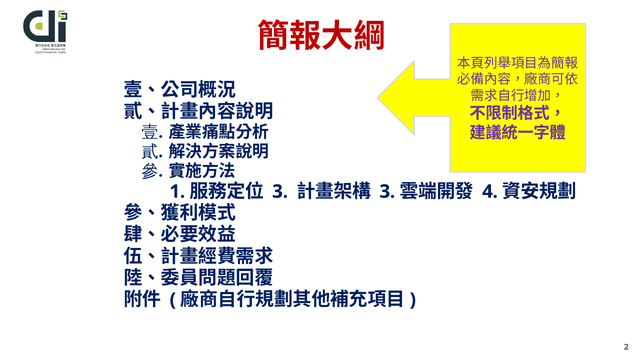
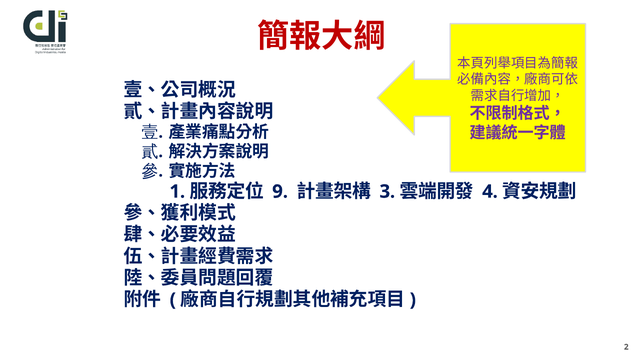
3 at (280, 191): 3 -> 9
